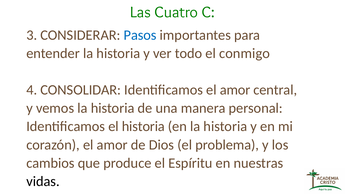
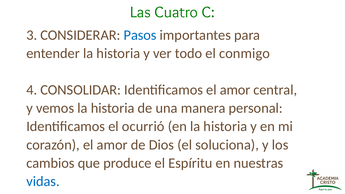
el historia: historia -> ocurrió
problema: problema -> soluciona
vidas colour: black -> blue
